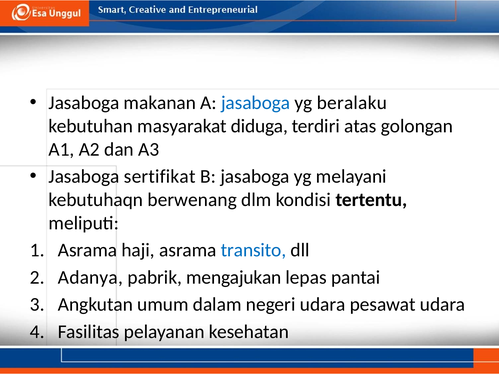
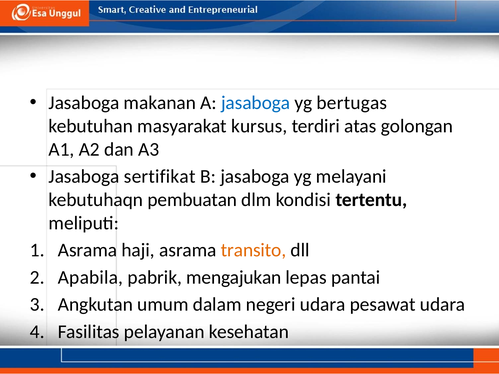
beralaku: beralaku -> bertugas
diduga: diduga -> kursus
berwenang: berwenang -> pembuatan
transito colour: blue -> orange
Adanya: Adanya -> Apabila
